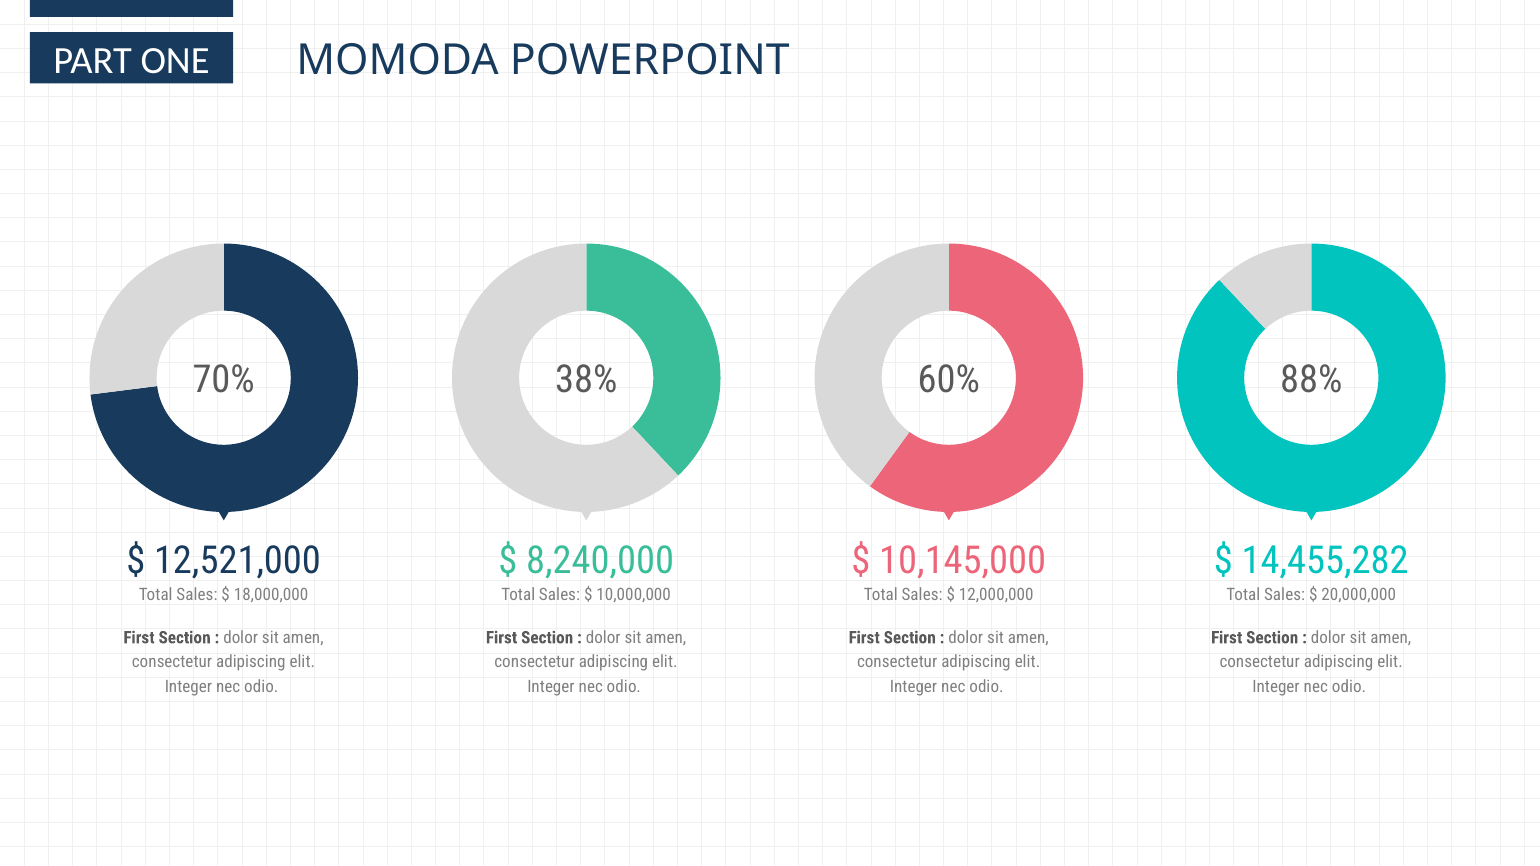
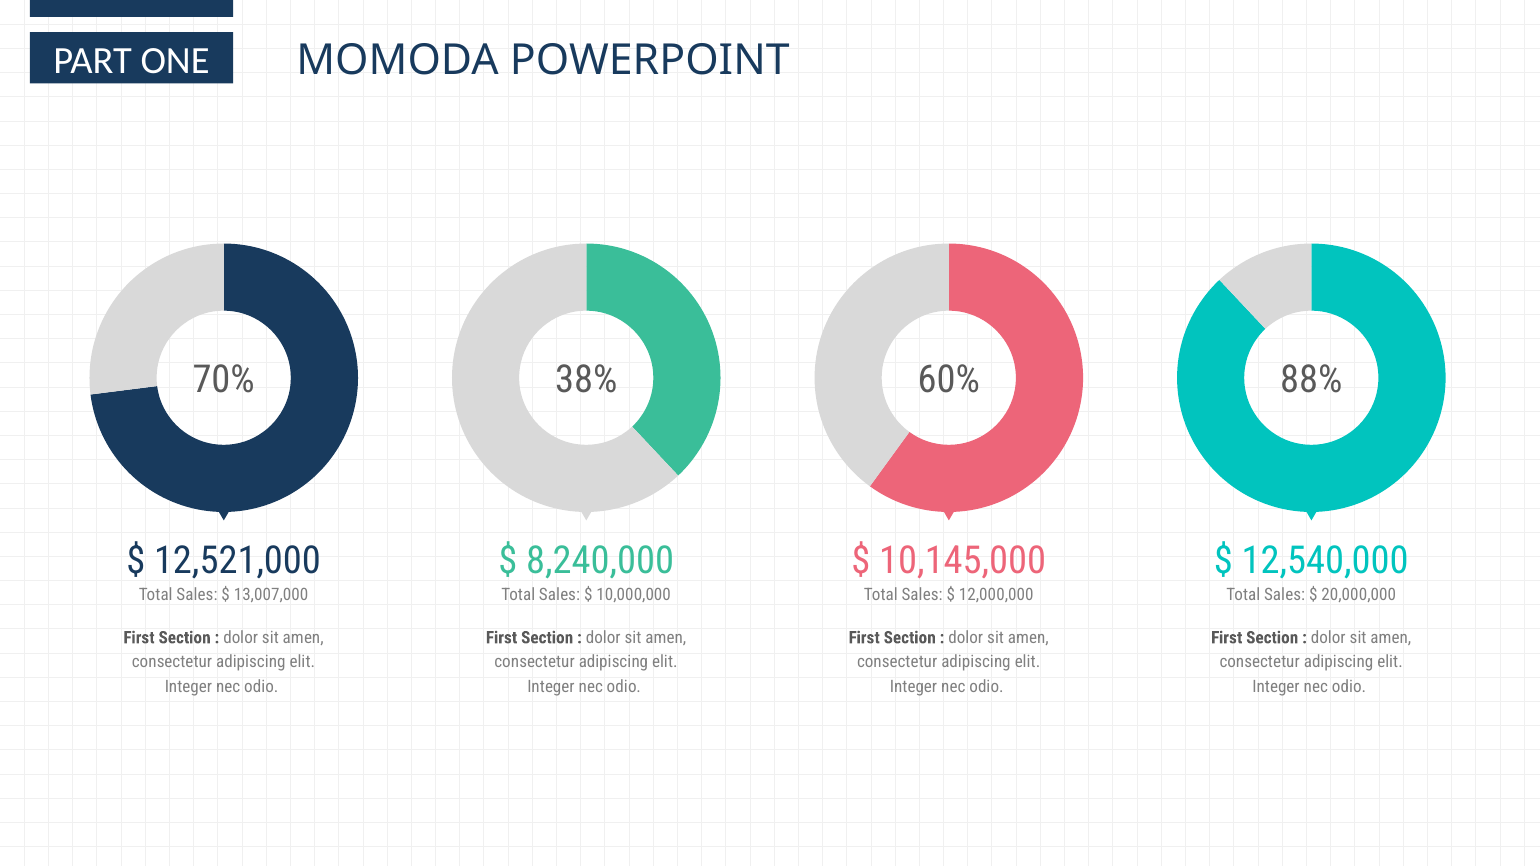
14,455,282: 14,455,282 -> 12,540,000
18,000,000: 18,000,000 -> 13,007,000
